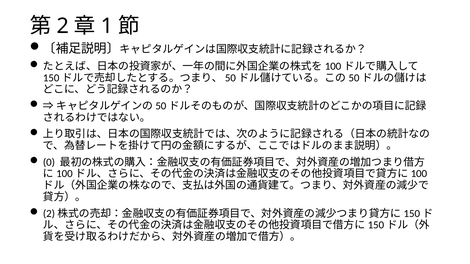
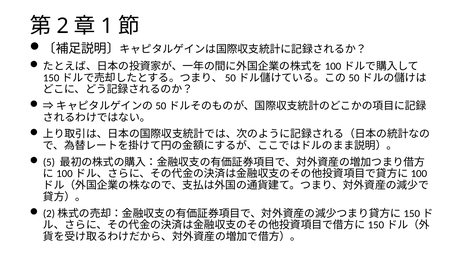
0: 0 -> 5
